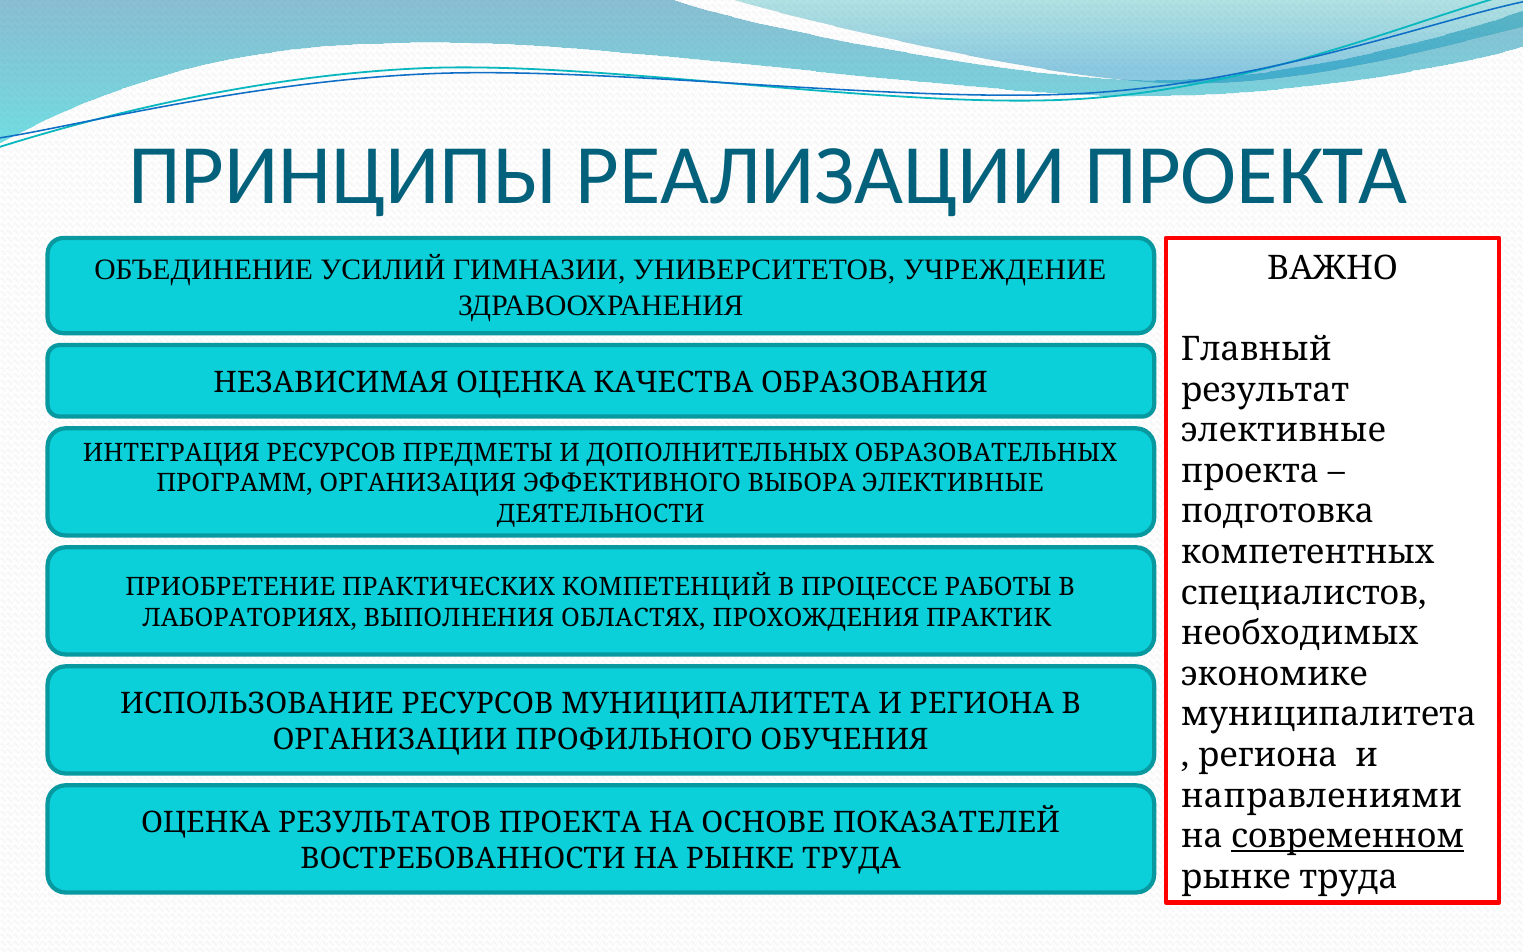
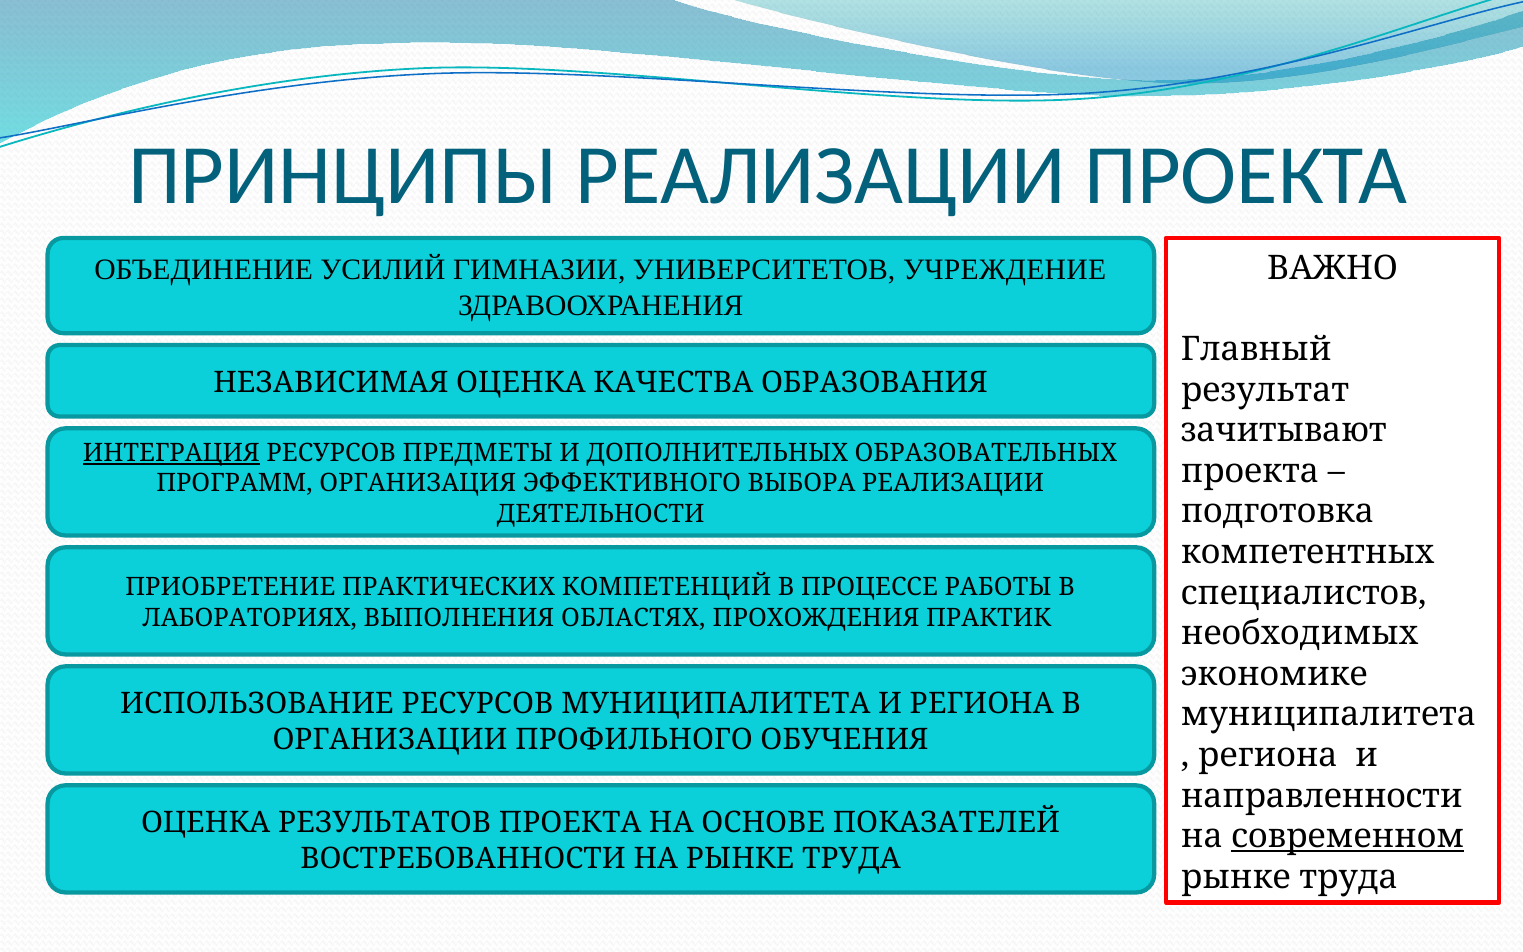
элективные at (1283, 430): элективные -> зачитывают
ИНТЕГРАЦИЯ underline: none -> present
ВЫБОРА ЭЛЕКТИВНЫЕ: ЭЛЕКТИВНЫЕ -> РЕАЛИЗАЦИИ
направлениями: направлениями -> направленности
